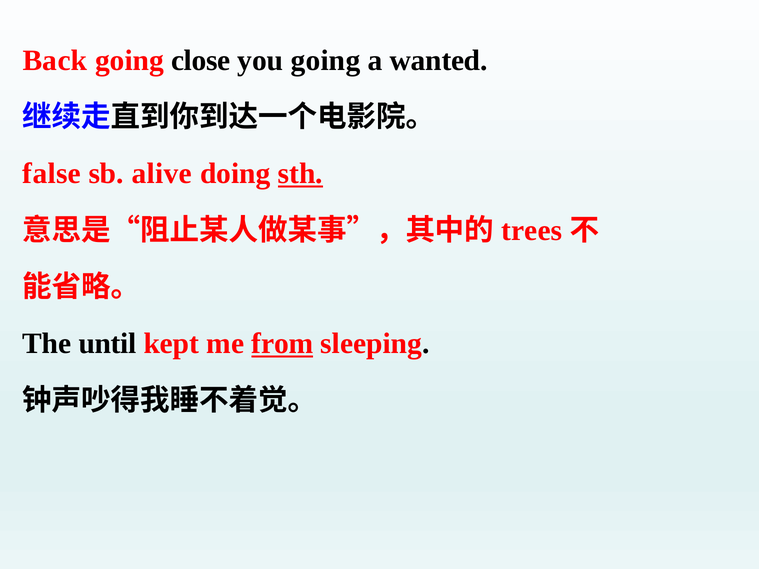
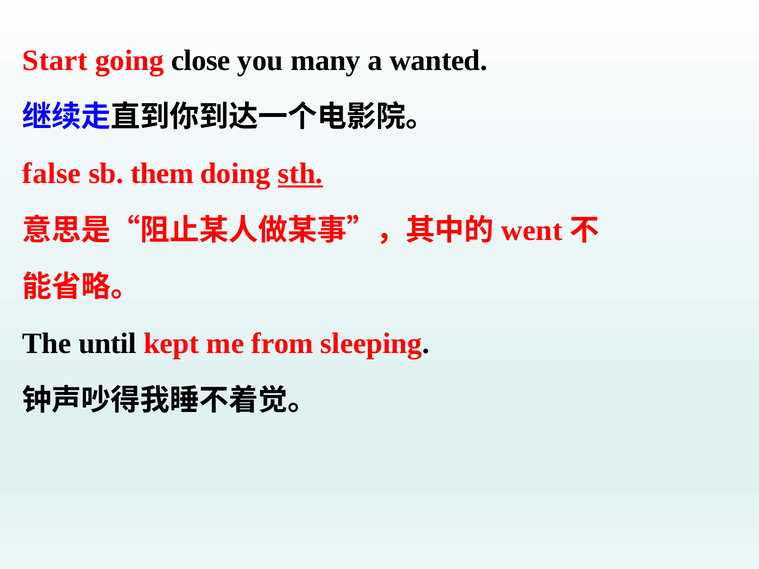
Back: Back -> Start
you going: going -> many
alive: alive -> them
trees: trees -> went
from underline: present -> none
